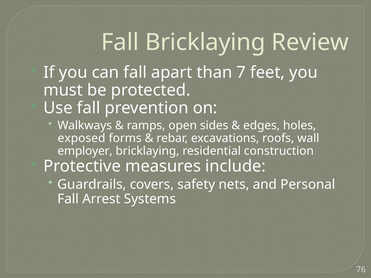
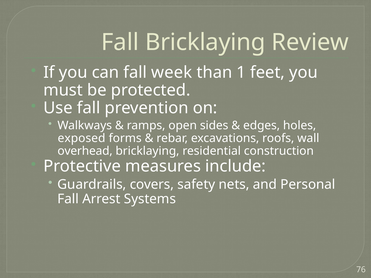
apart: apart -> week
7: 7 -> 1
employer: employer -> overhead
